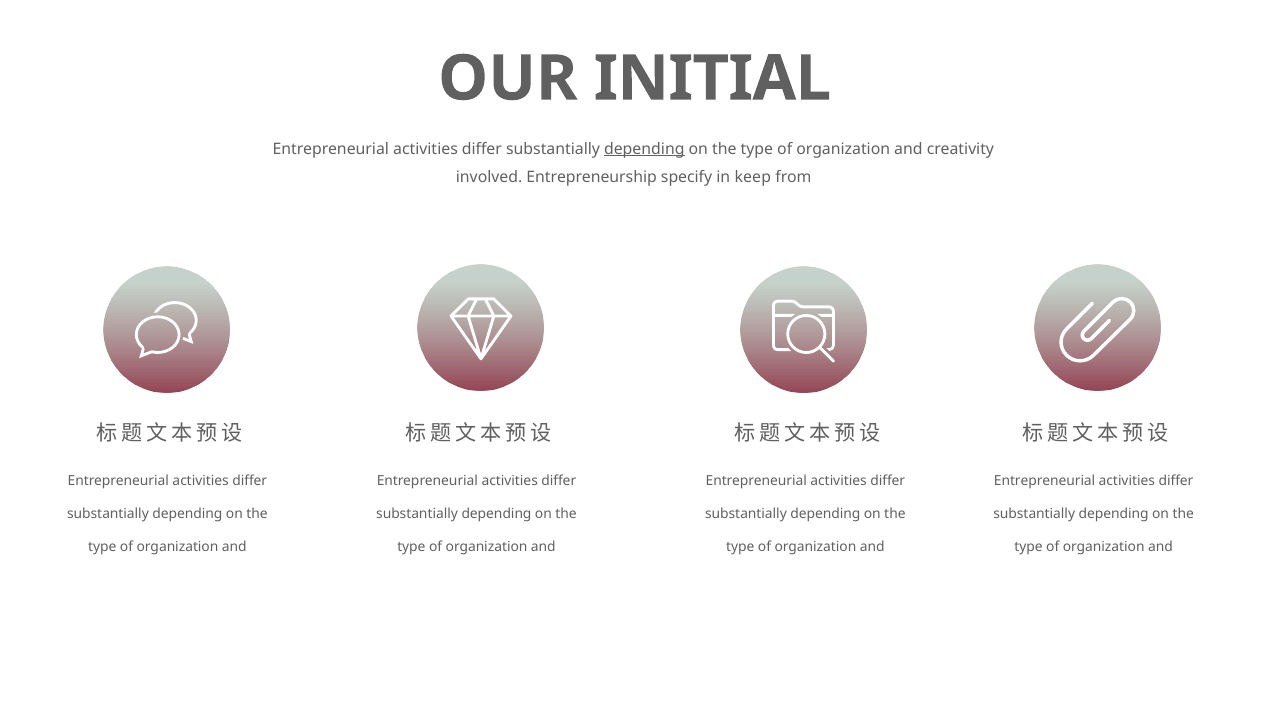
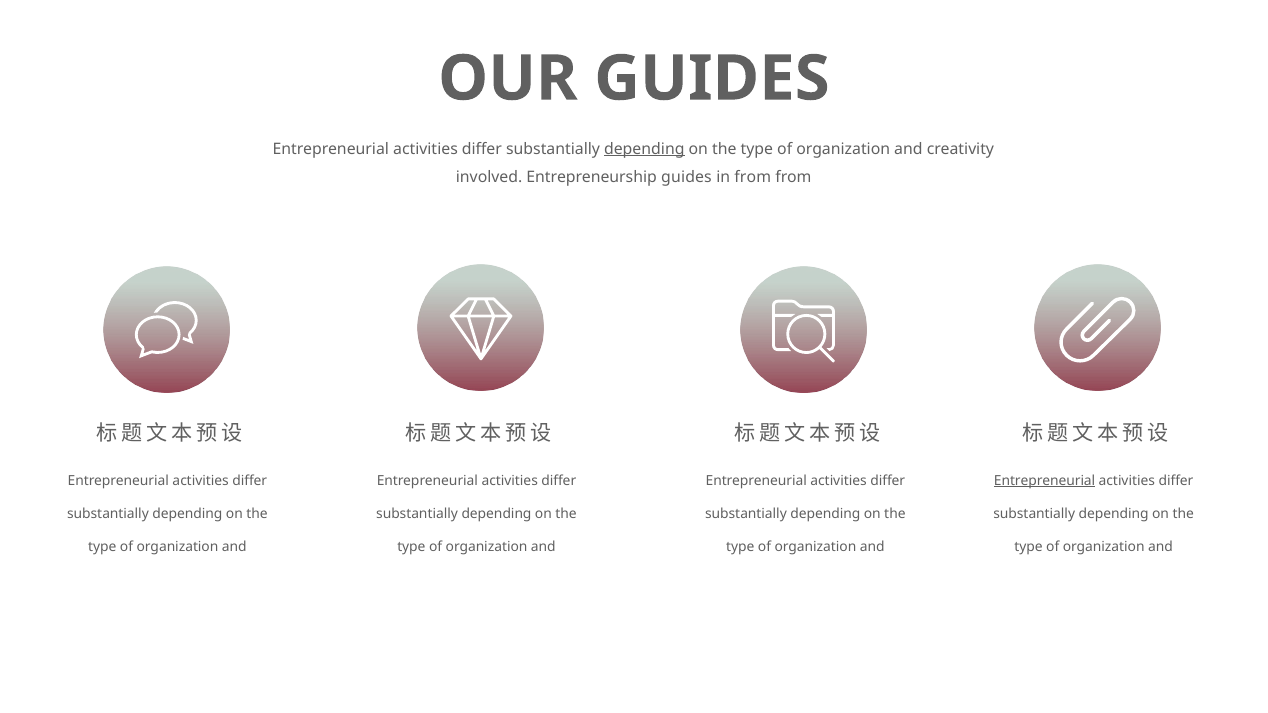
OUR INITIAL: INITIAL -> GUIDES
Entrepreneurship specify: specify -> guides
in keep: keep -> from
Entrepreneurial at (1045, 481) underline: none -> present
